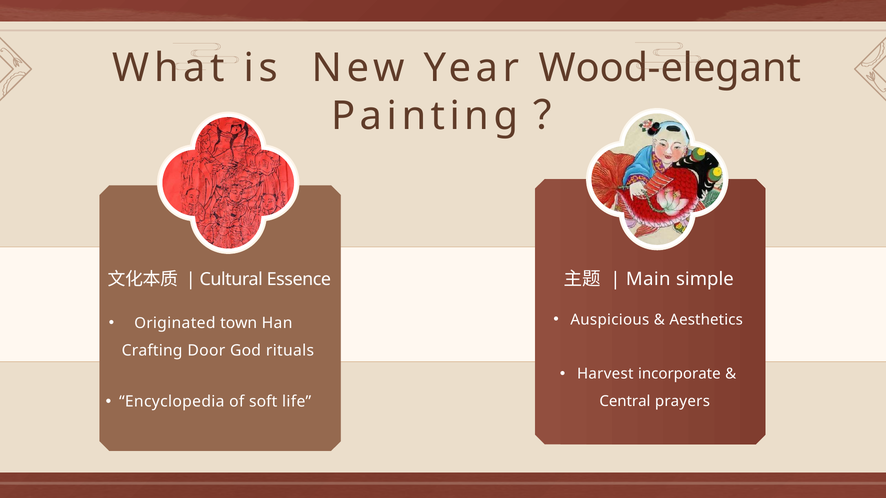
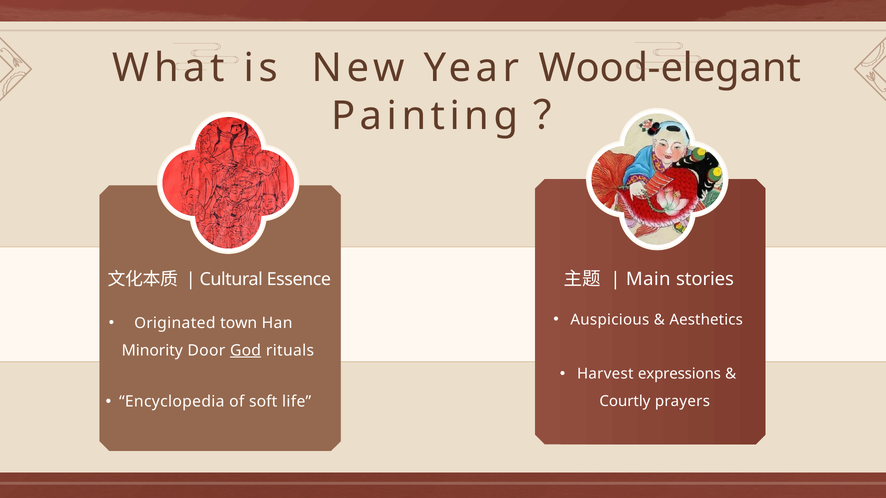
simple: simple -> stories
Crafting: Crafting -> Minority
God underline: none -> present
incorporate: incorporate -> expressions
Central: Central -> Courtly
